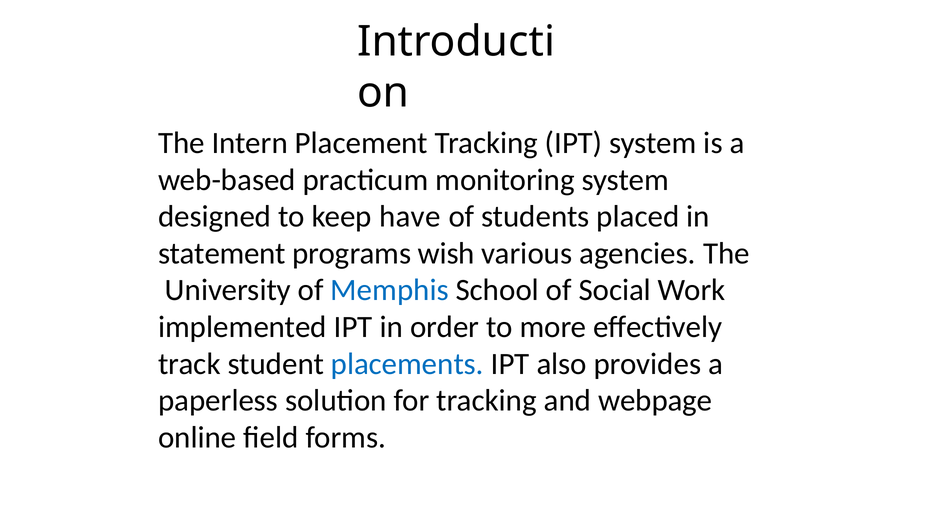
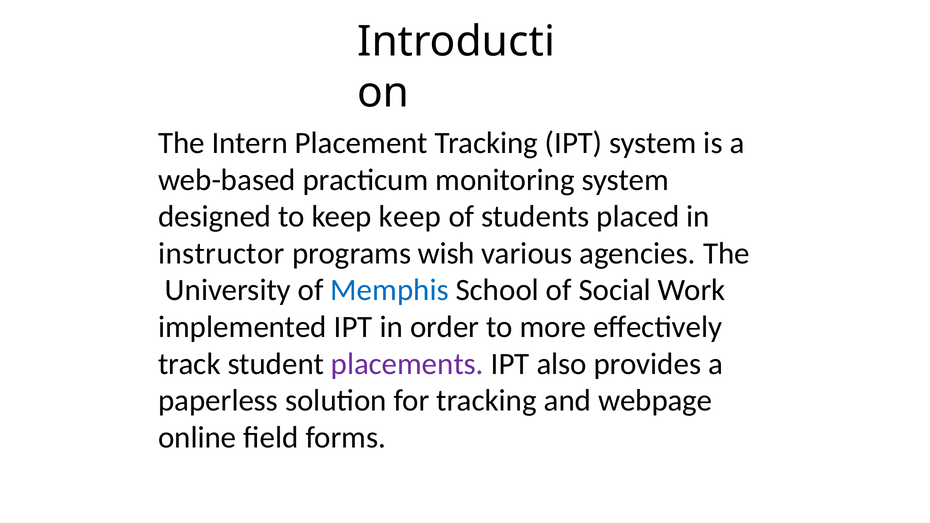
keep have: have -> keep
statement: statement -> instructor
placements colour: blue -> purple
